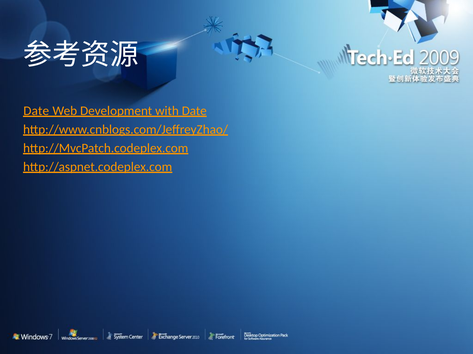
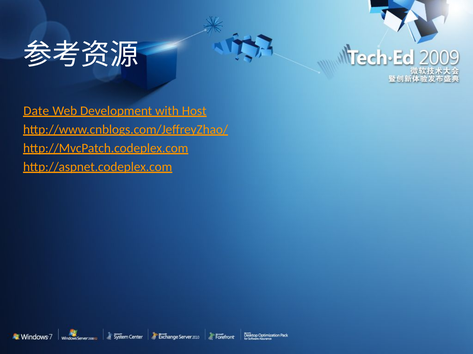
with Date: Date -> Host
